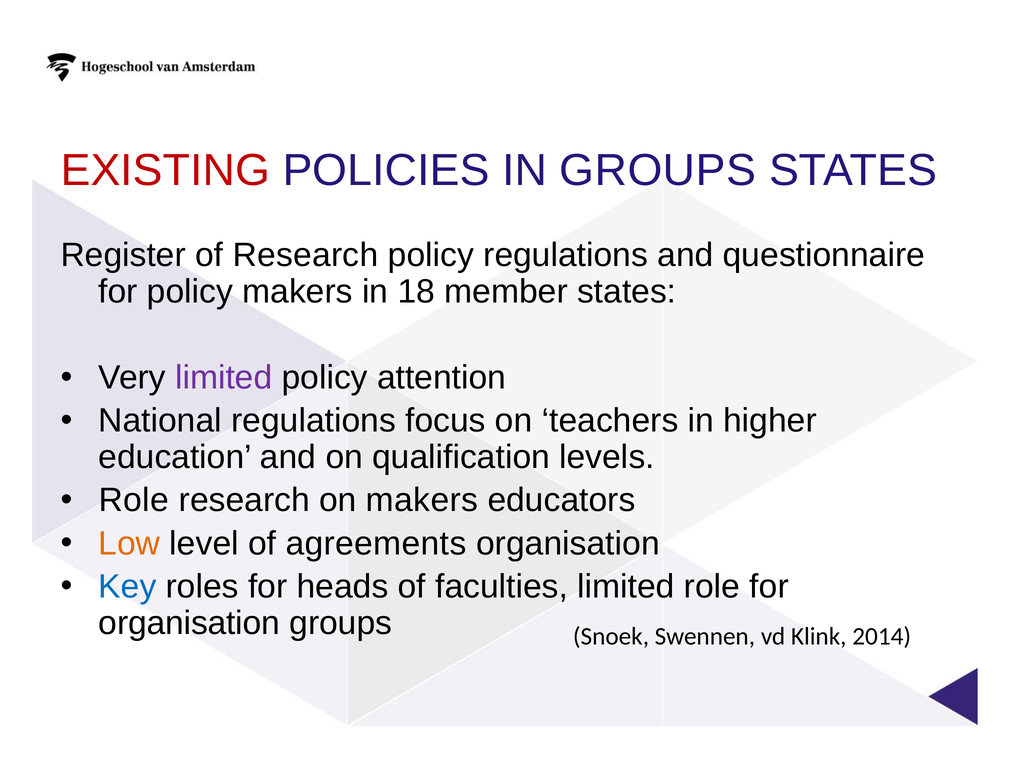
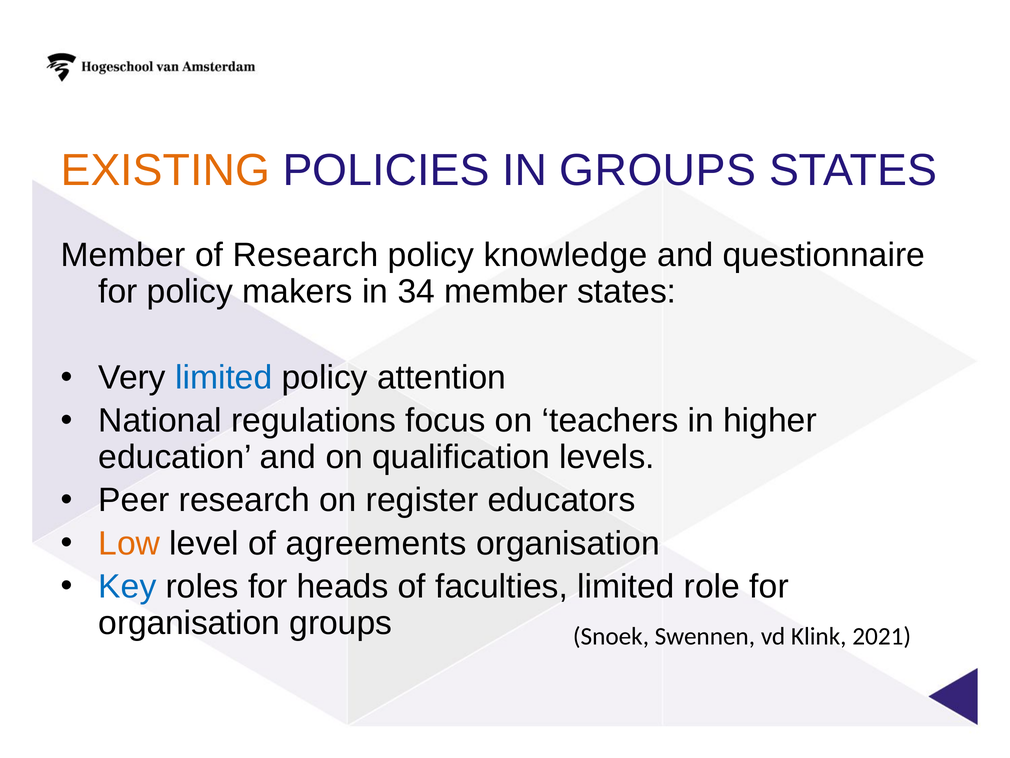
EXISTING colour: red -> orange
Register at (123, 255): Register -> Member
policy regulations: regulations -> knowledge
18: 18 -> 34
limited at (224, 378) colour: purple -> blue
Role at (134, 500): Role -> Peer
on makers: makers -> register
2014: 2014 -> 2021
